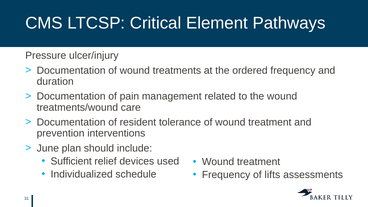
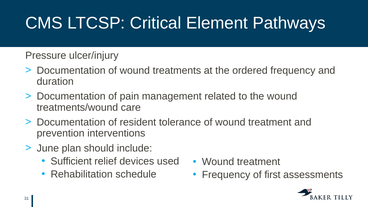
Individualized: Individualized -> Rehabilitation
lifts: lifts -> first
